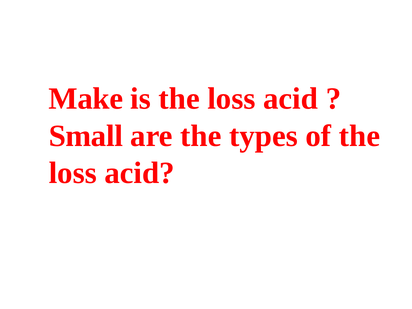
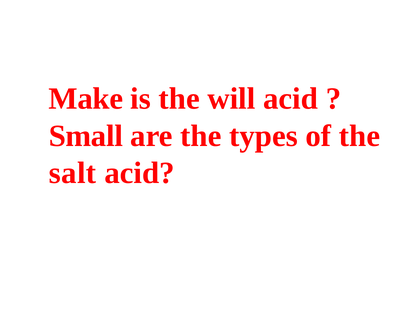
is the loss: loss -> will
loss at (73, 173): loss -> salt
